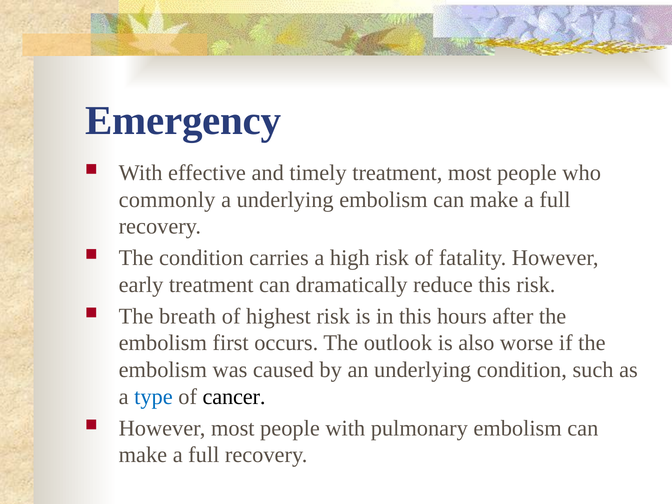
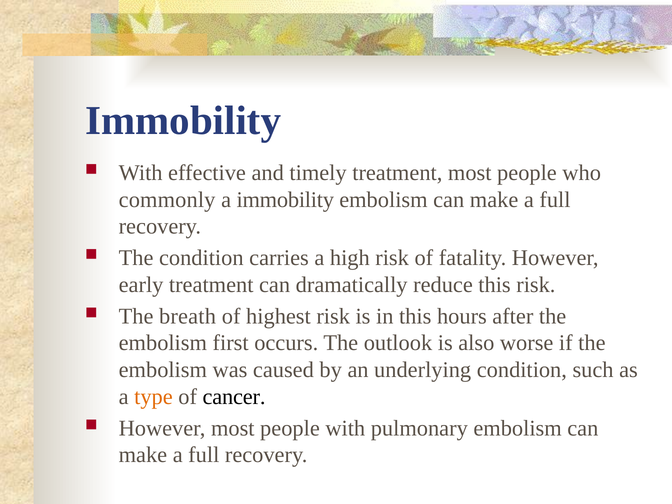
Emergency at (183, 120): Emergency -> Immobility
a underlying: underlying -> immobility
type colour: blue -> orange
